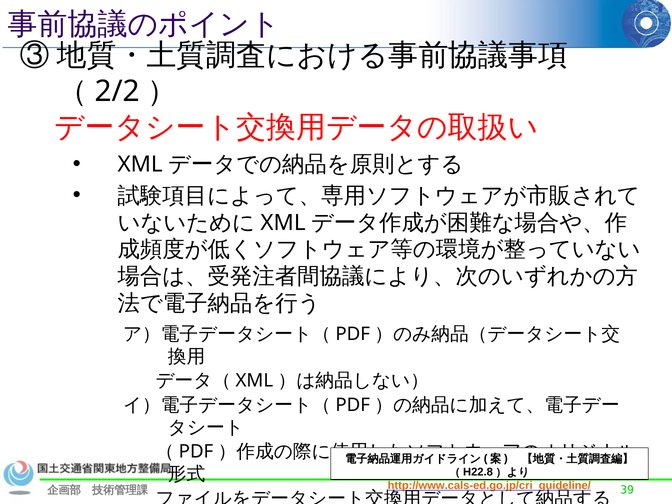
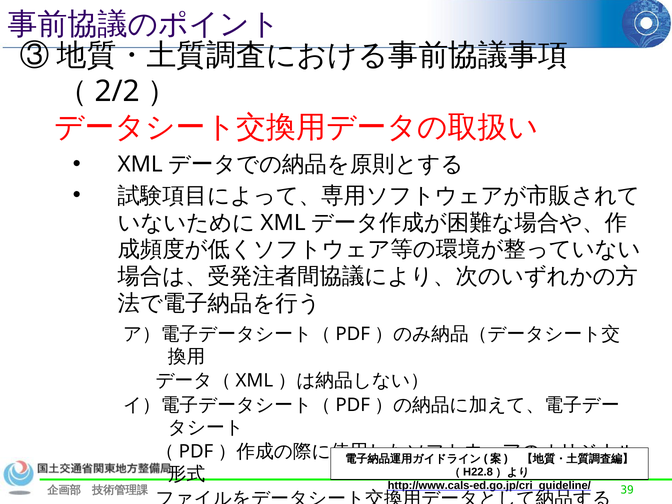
http://www.cals-ed.go.jp/cri_guideline/ colour: orange -> black
